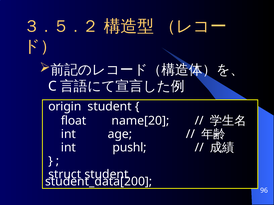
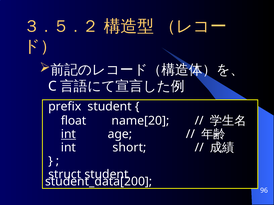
origin: origin -> prefix
int at (68, 134) underline: none -> present
pushl: pushl -> short
